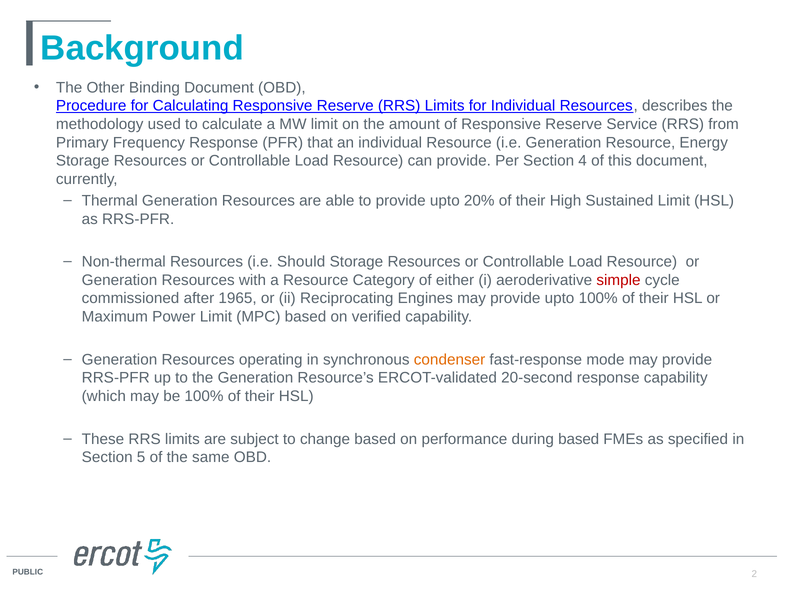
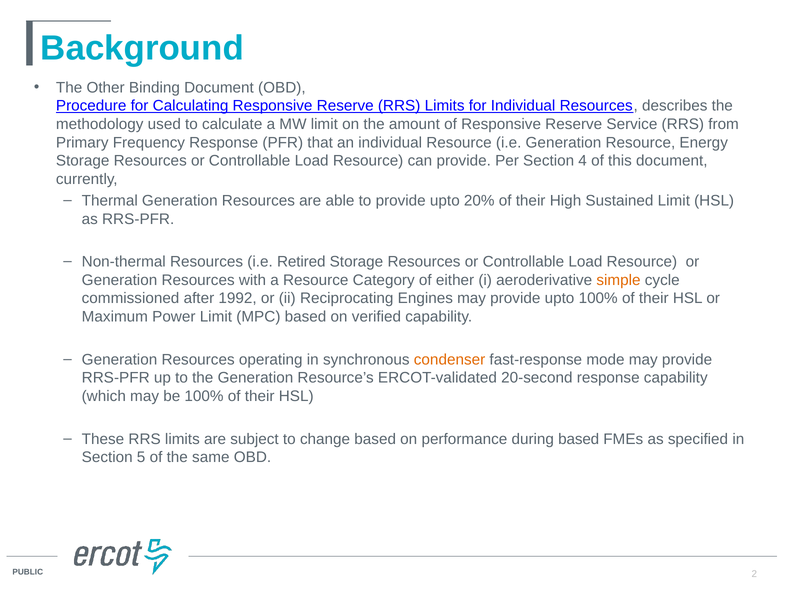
Should: Should -> Retired
simple colour: red -> orange
1965: 1965 -> 1992
